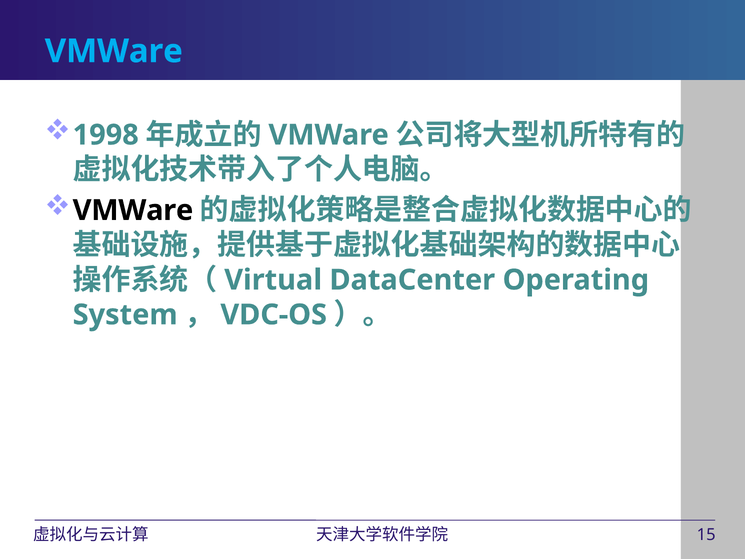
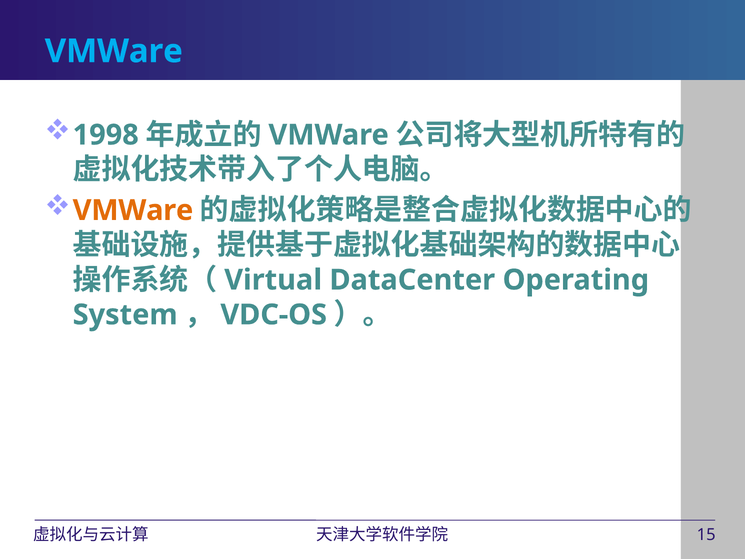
VMWare at (133, 210) colour: black -> orange
